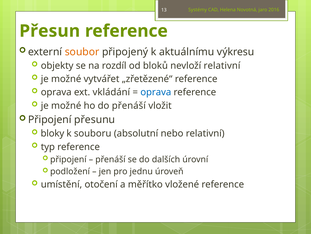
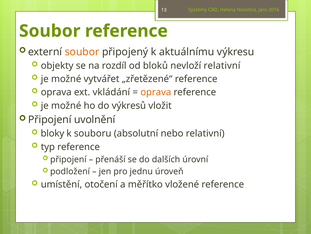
Přesun at (50, 31): Přesun -> Soubor
oprava at (156, 92) colour: blue -> orange
do přenáší: přenáší -> výkresů
přesunu: přesunu -> uvolnění
